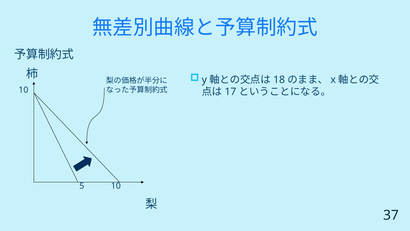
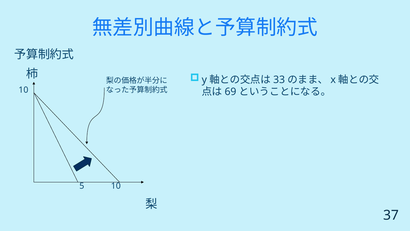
18: 18 -> 33
17: 17 -> 69
